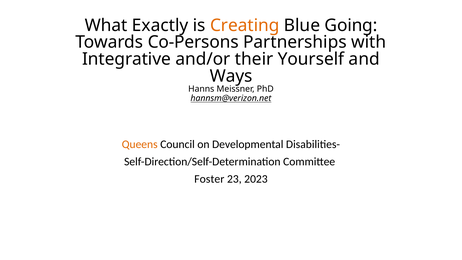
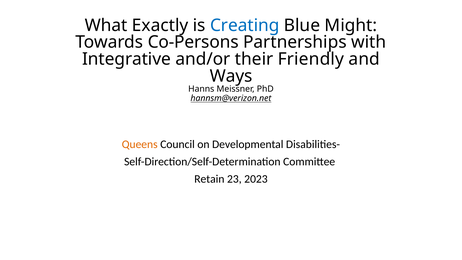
Creating colour: orange -> blue
Going: Going -> Might
Yourself: Yourself -> Friendly
Foster: Foster -> Retain
